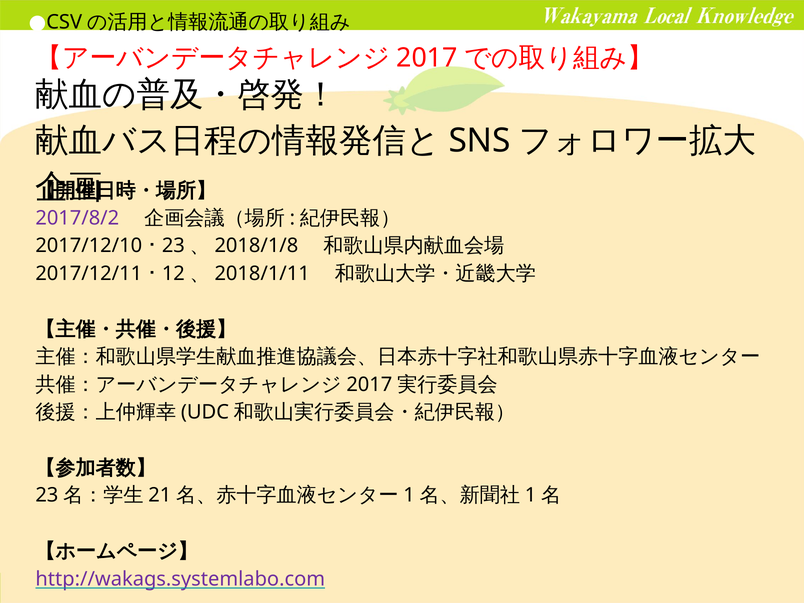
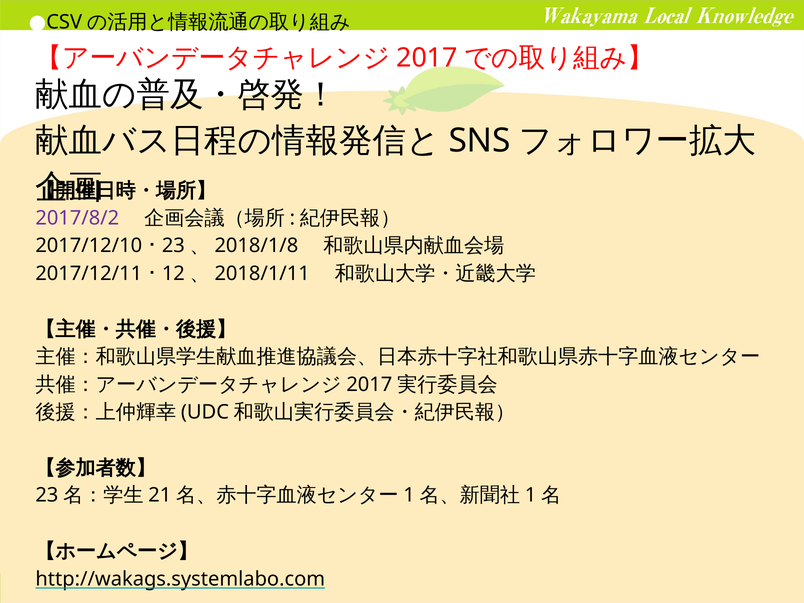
http://wakags.systemlabo.com colour: purple -> black
